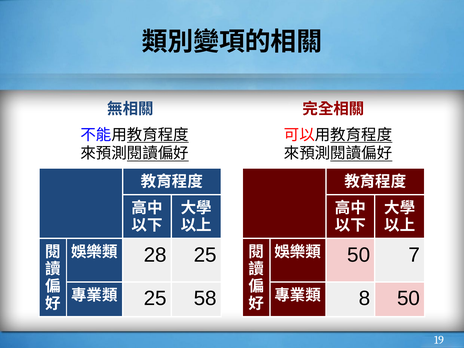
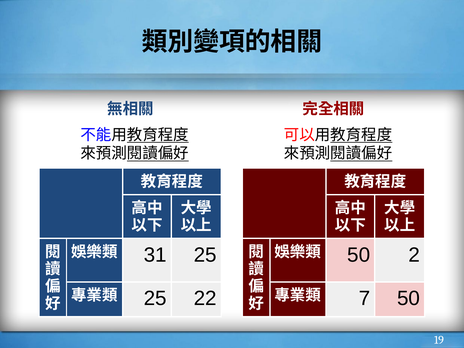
28: 28 -> 31
7: 7 -> 2
58: 58 -> 22
8: 8 -> 7
